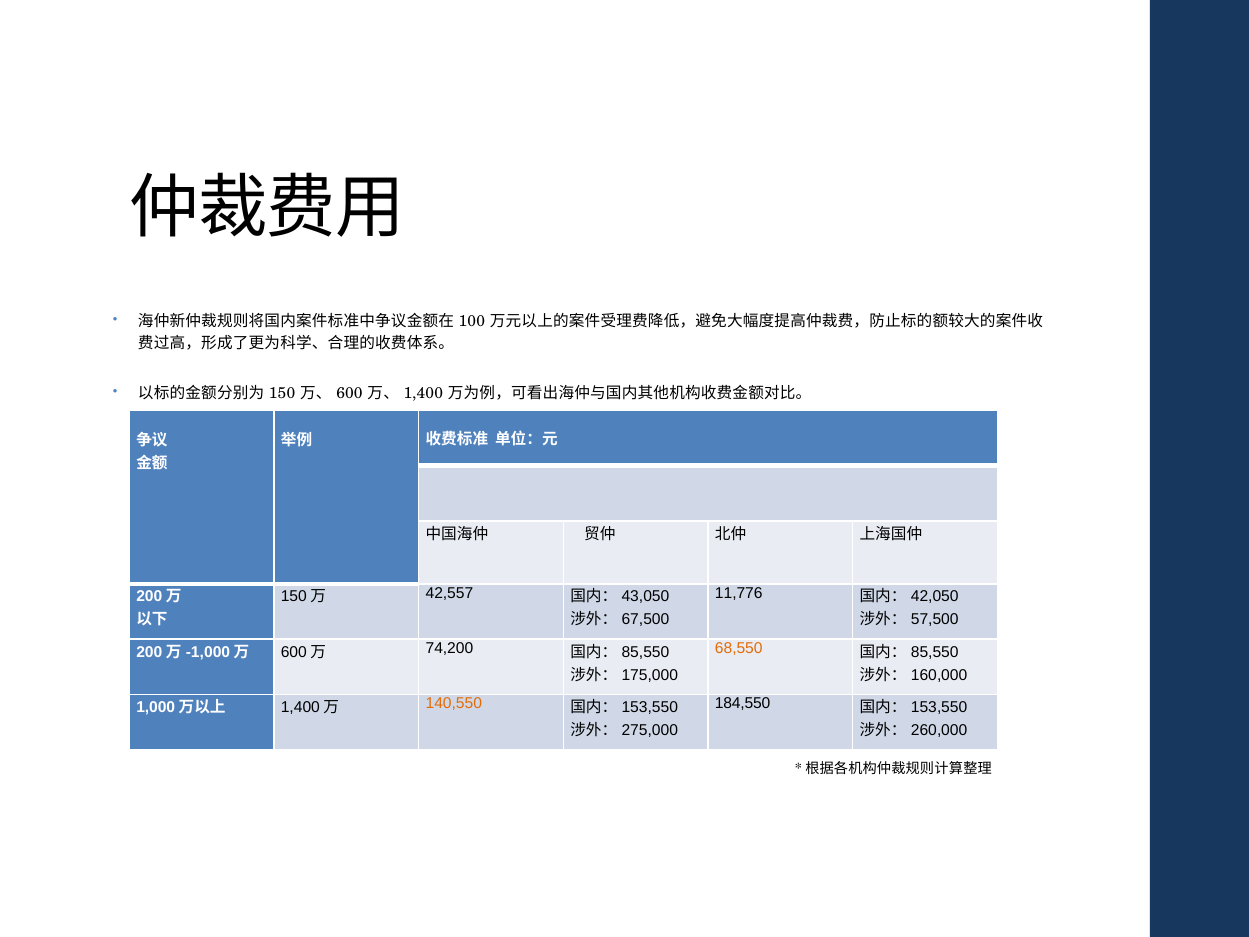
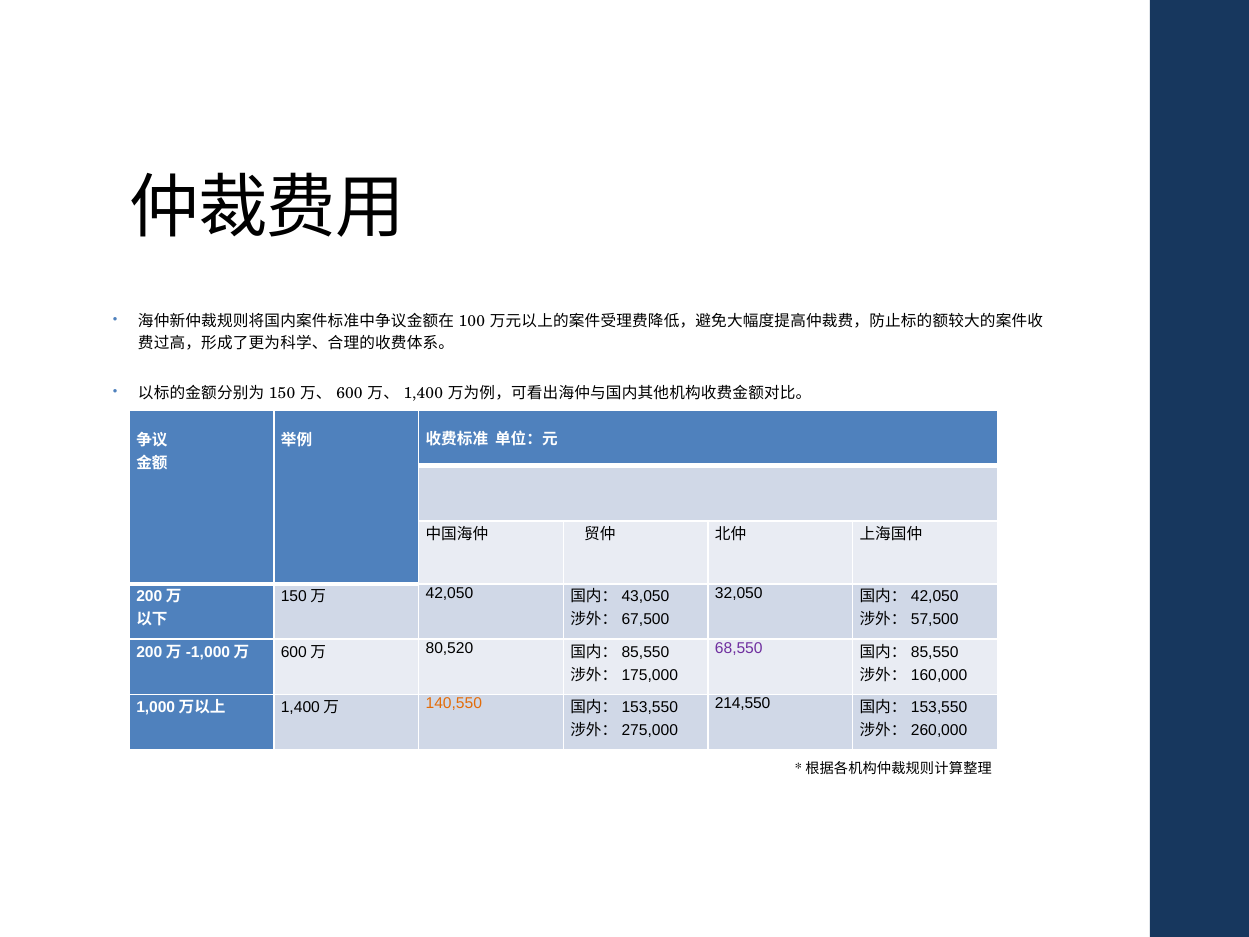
11,776: 11,776 -> 32,050
42,557 at (449, 593): 42,557 -> 42,050
68,550 colour: orange -> purple
74,200: 74,200 -> 80,520
184,550: 184,550 -> 214,550
